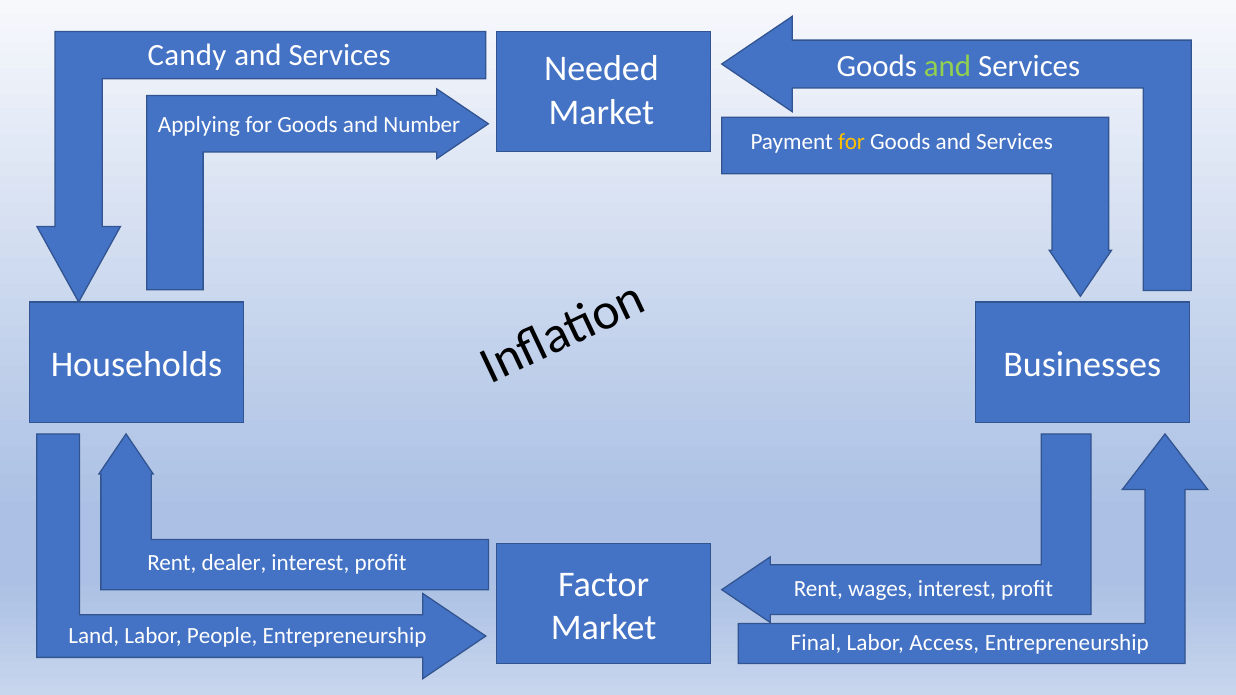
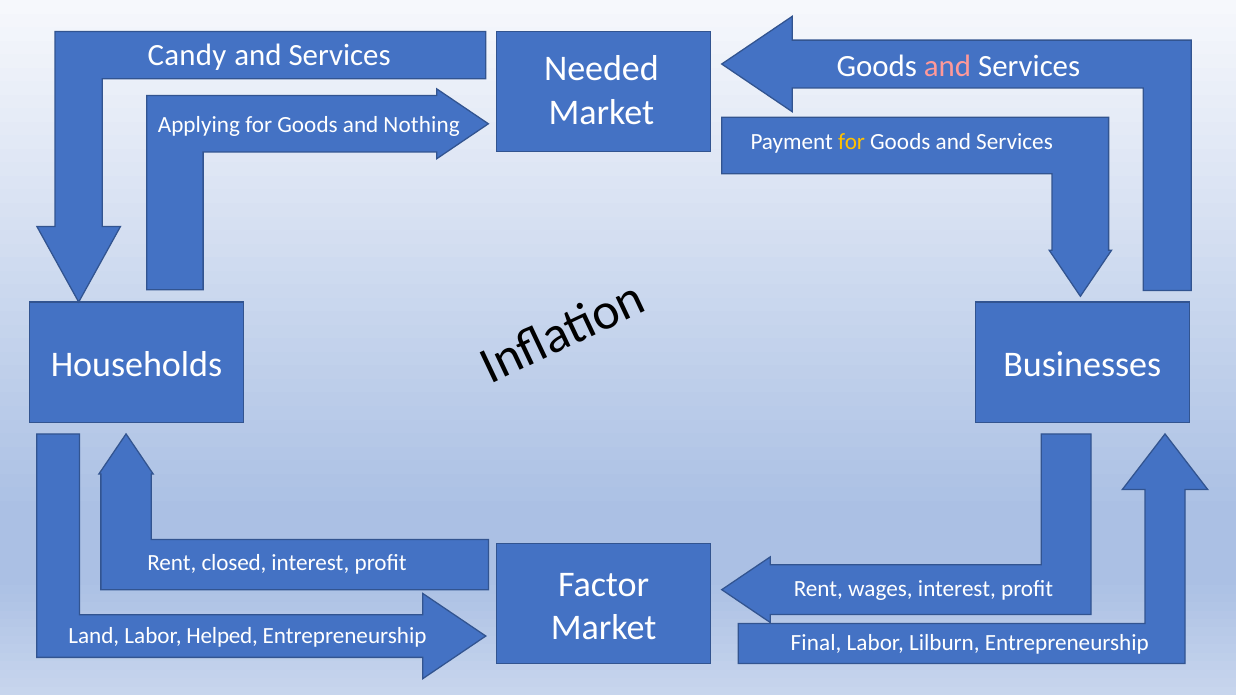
and at (948, 66) colour: light green -> pink
Number: Number -> Nothing
dealer: dealer -> closed
People: People -> Helped
Access: Access -> Lilburn
